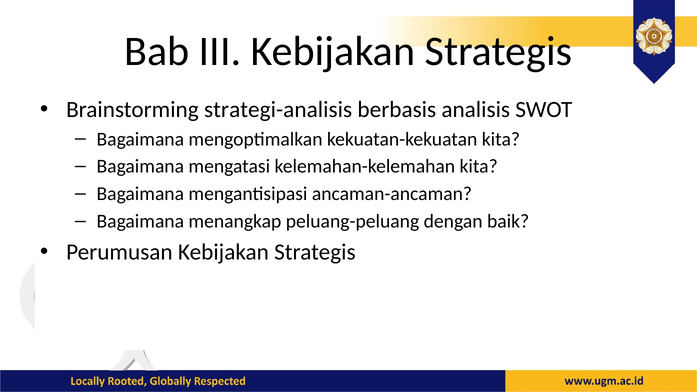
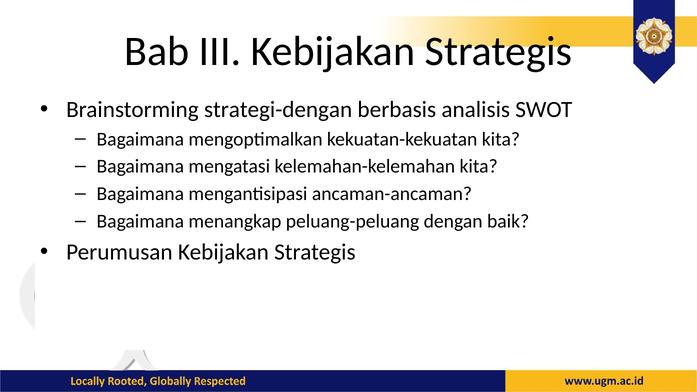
strategi-analisis: strategi-analisis -> strategi-dengan
